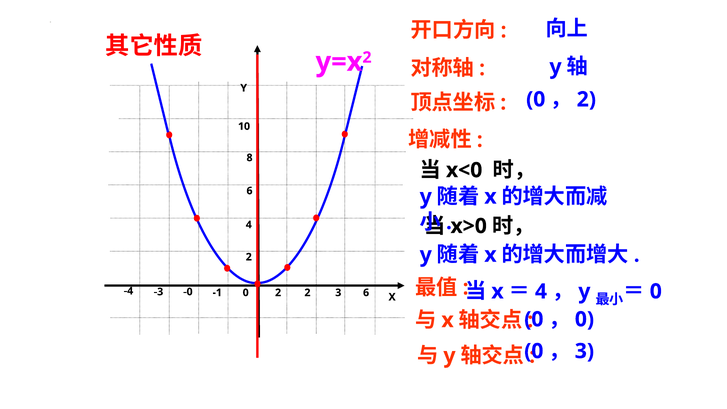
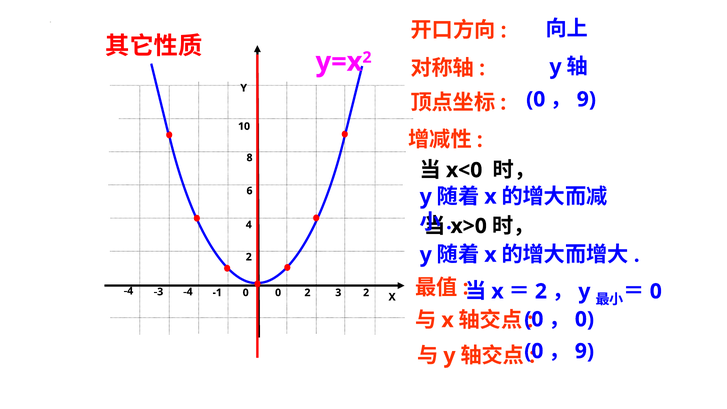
2 at (586, 99): 2 -> 9
4 at (541, 291): 4 -> 2
-0 at (188, 292): -0 -> -4
2 at (278, 293): 2 -> 0
3 6: 6 -> 2
3 at (584, 351): 3 -> 9
